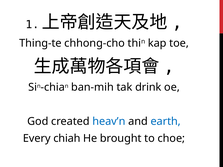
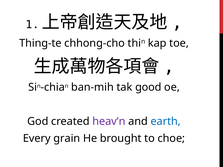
drink: drink -> good
heav’n colour: blue -> purple
chiah: chiah -> grain
